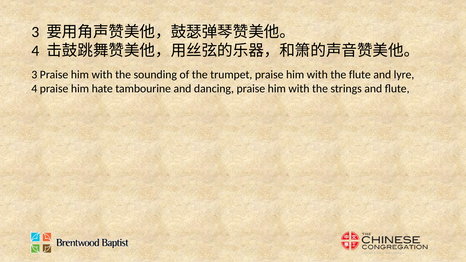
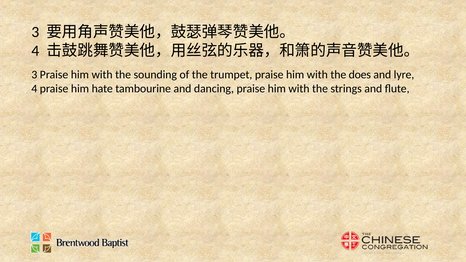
the flute: flute -> does
